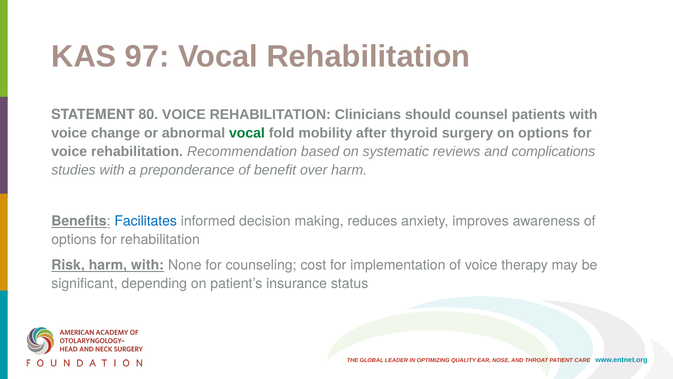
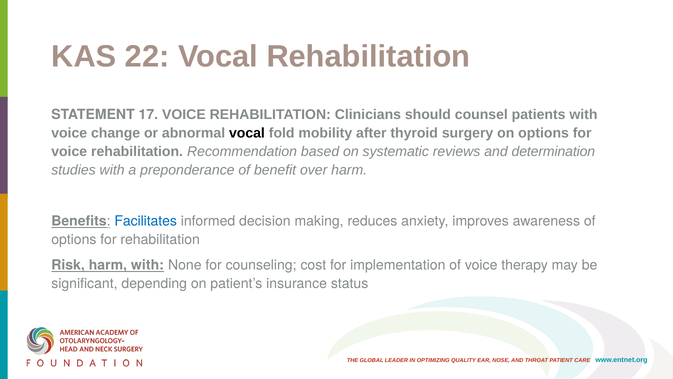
97: 97 -> 22
80: 80 -> 17
vocal at (247, 133) colour: green -> black
complications: complications -> determination
